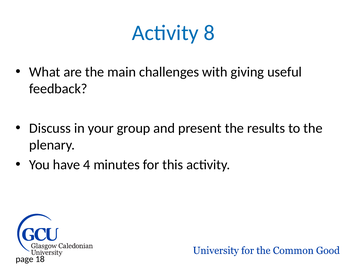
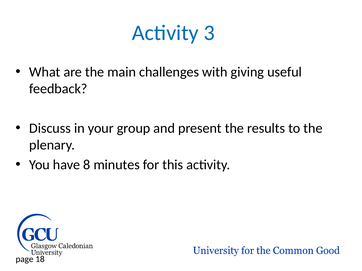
8: 8 -> 3
4: 4 -> 8
